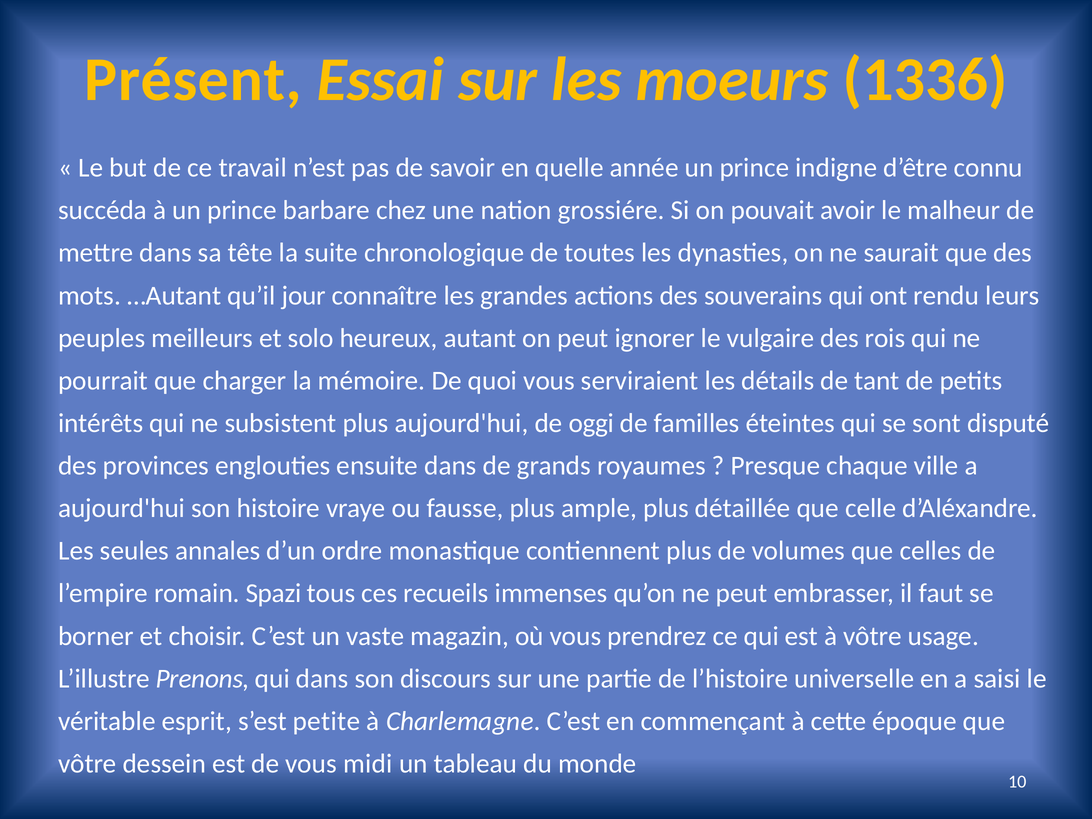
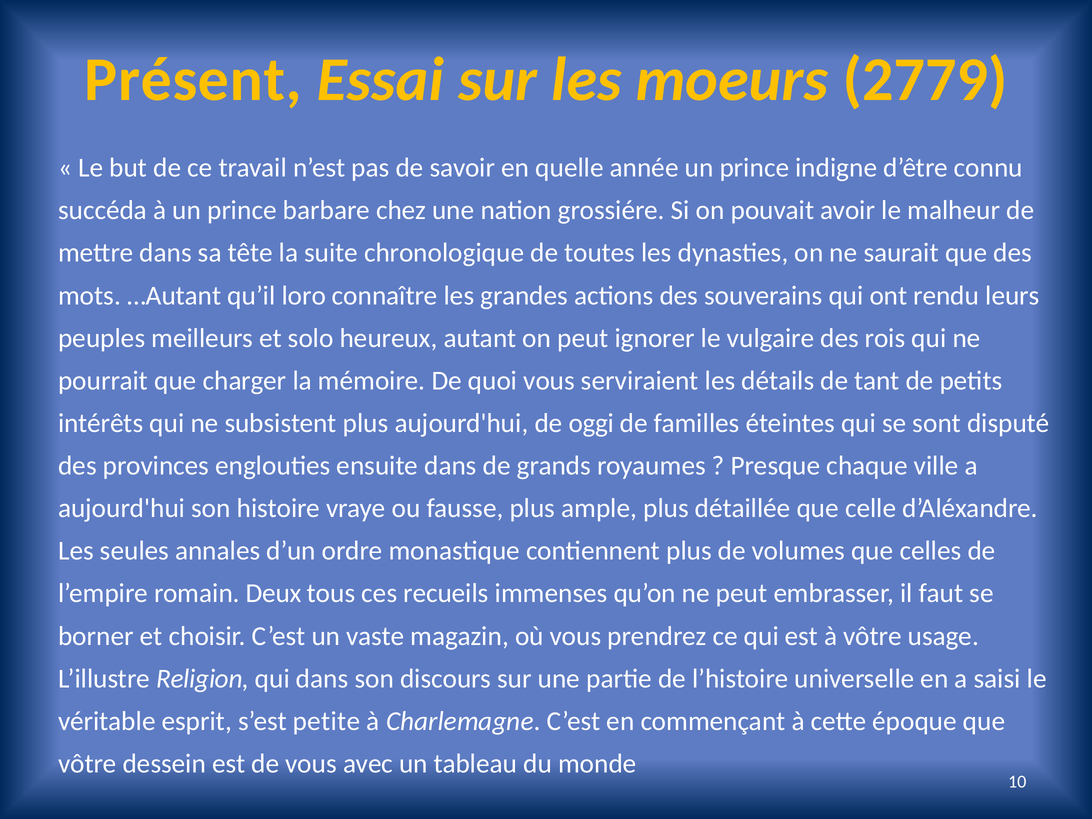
1336: 1336 -> 2779
jour: jour -> loro
Spazi: Spazi -> Deux
Prenons: Prenons -> Religion
midi: midi -> avec
